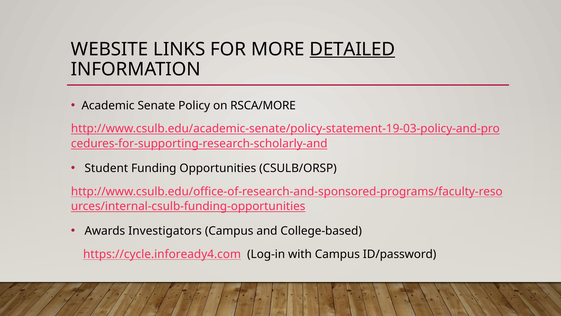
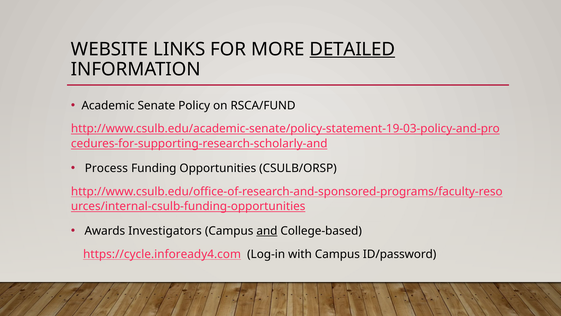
RSCA/MORE: RSCA/MORE -> RSCA/FUND
Student: Student -> Process
and underline: none -> present
